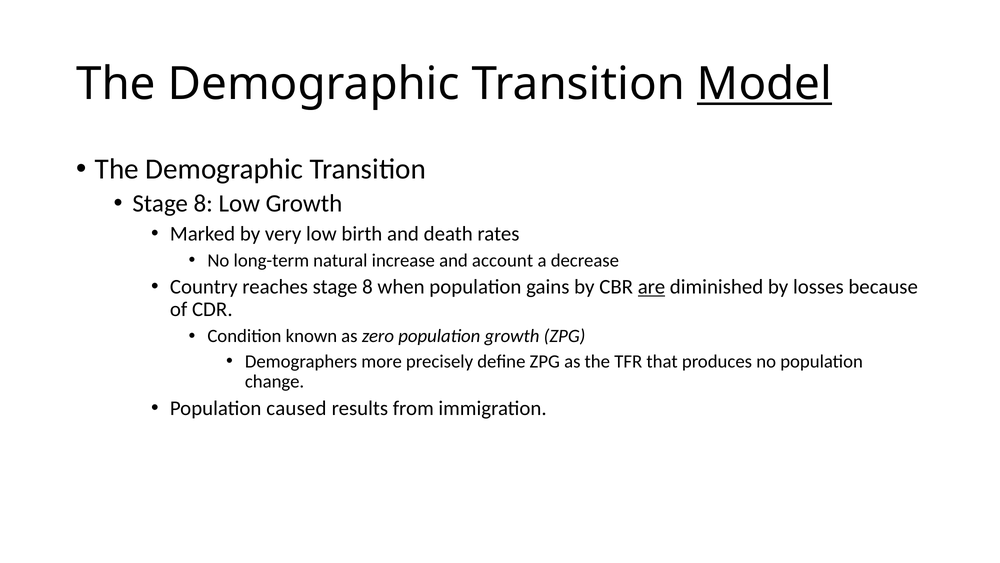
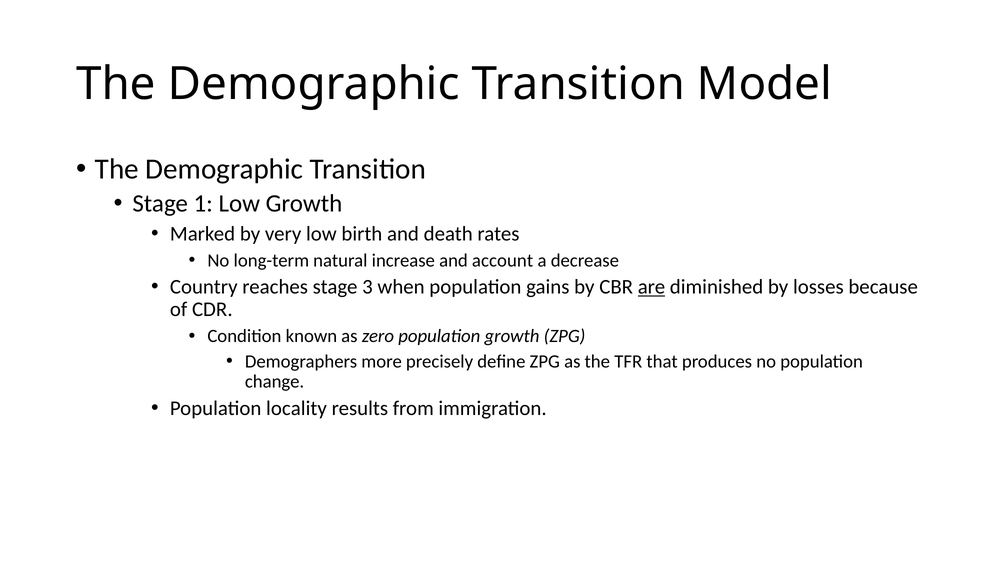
Model underline: present -> none
8 at (203, 204): 8 -> 1
reaches stage 8: 8 -> 3
caused: caused -> locality
